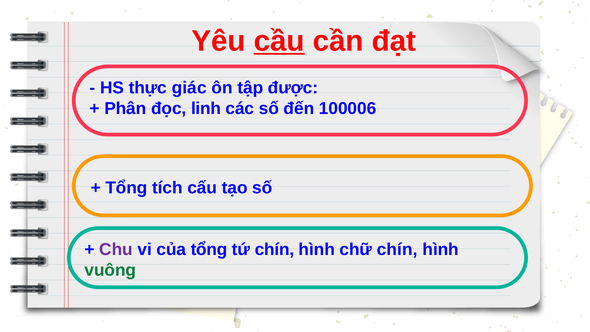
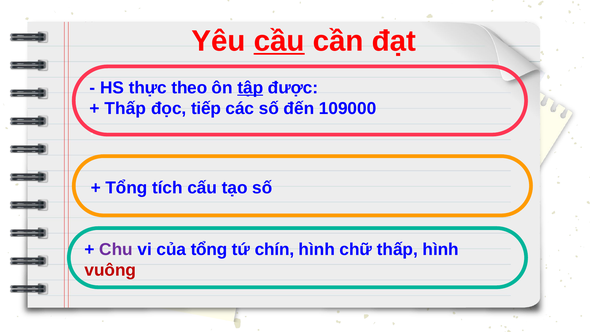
giác: giác -> theo
tập underline: none -> present
Phân at (125, 108): Phân -> Thấp
linh: linh -> tiếp
100006: 100006 -> 109000
chữ chín: chín -> thấp
vuông colour: green -> red
